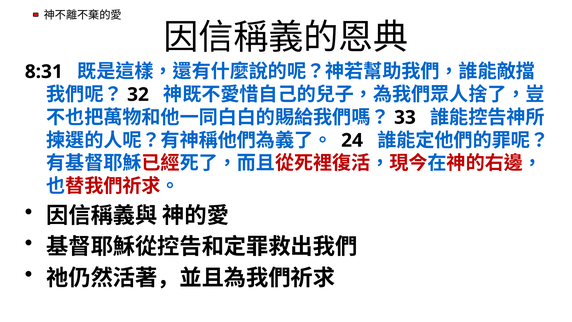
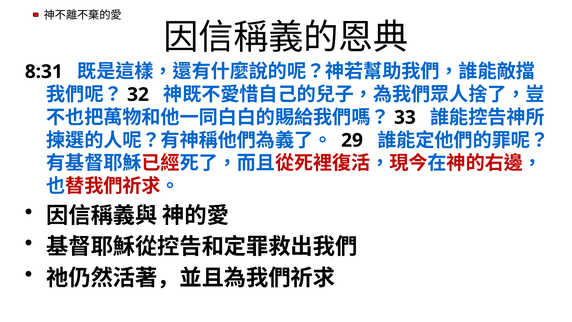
24: 24 -> 29
